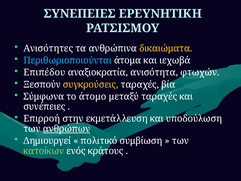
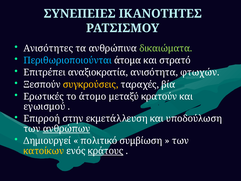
ΕΡΕΥΝΗΤΙΚΗ: ΕΡΕΥΝΗΤΙΚΗ -> ΙΚΑΝΟΤΗΤΕΣ
δικαιώματα colour: yellow -> light green
ιεχωβά: ιεχωβά -> στρατό
Επιπέδου: Επιπέδου -> Επιτρέπει
Σύμφωνα: Σύμφωνα -> Ερωτικές
μεταξύ ταραχές: ταραχές -> κρατούν
συνέπειες: συνέπειες -> εγωισμού
κατοίκων colour: light green -> yellow
κράτους underline: none -> present
